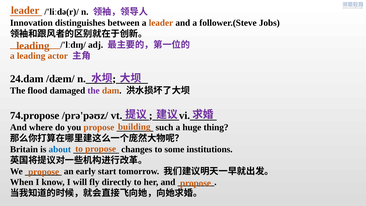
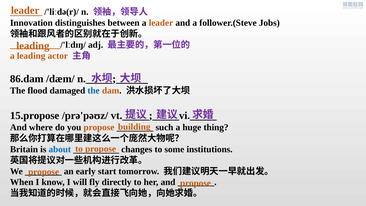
24.dam: 24.dam -> 86.dam
the at (94, 91) colour: purple -> blue
74.propose: 74.propose -> 15.propose
